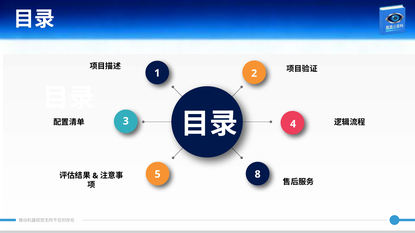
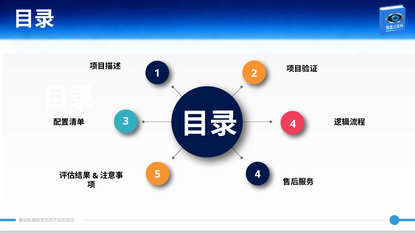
5 8: 8 -> 4
